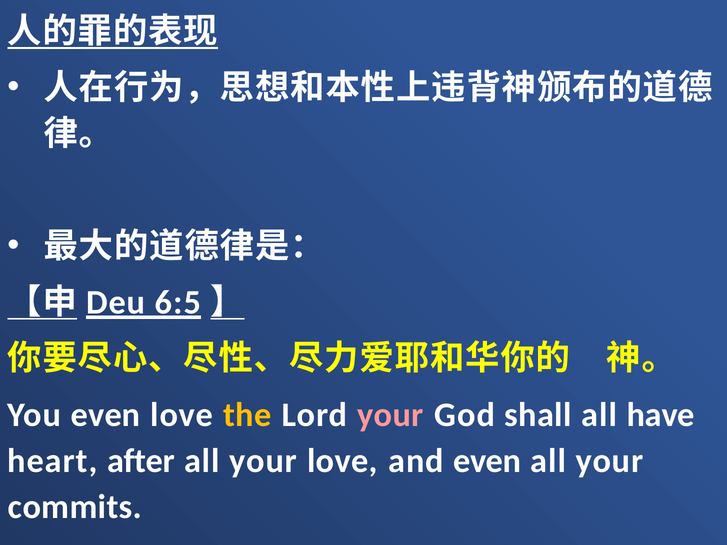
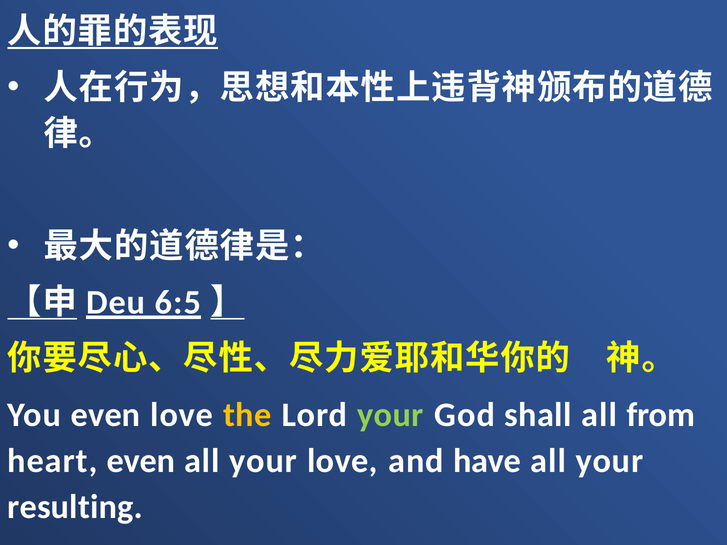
your at (390, 415) colour: pink -> light green
have: have -> from
heart after: after -> even
and even: even -> have
commits: commits -> resulting
